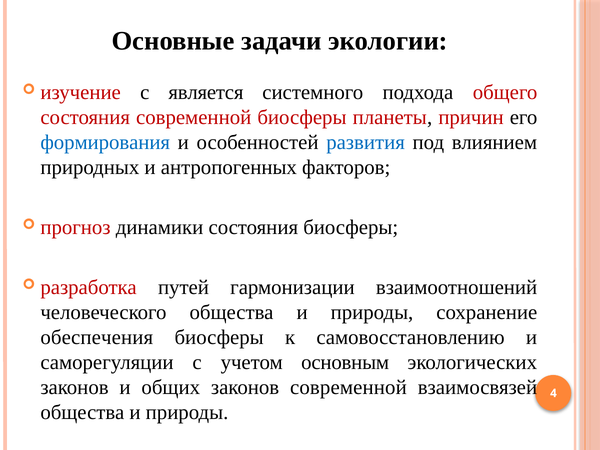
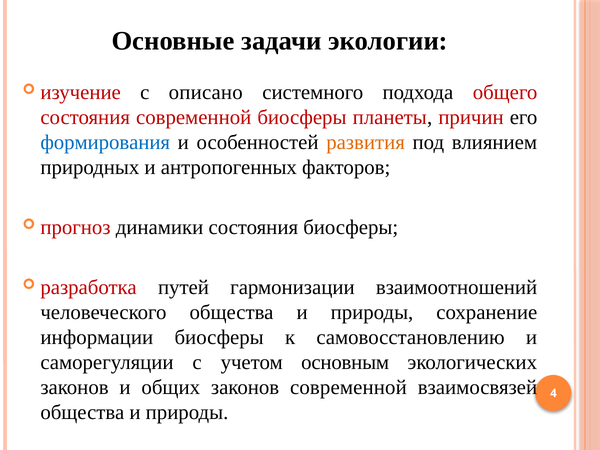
является: является -> описано
развития colour: blue -> orange
обеспечения: обеспечения -> информации
